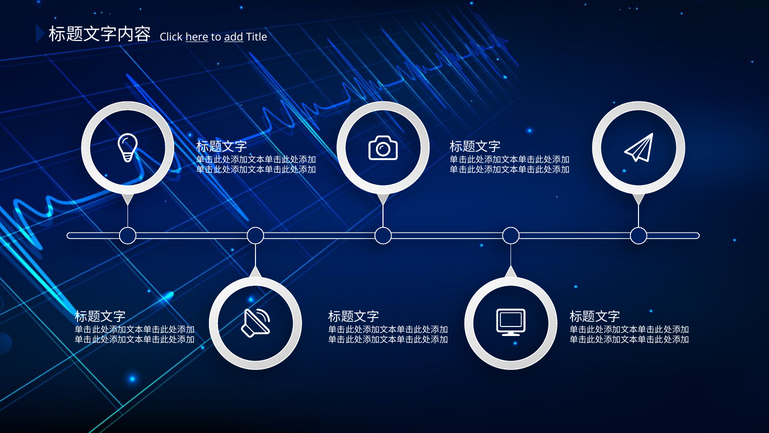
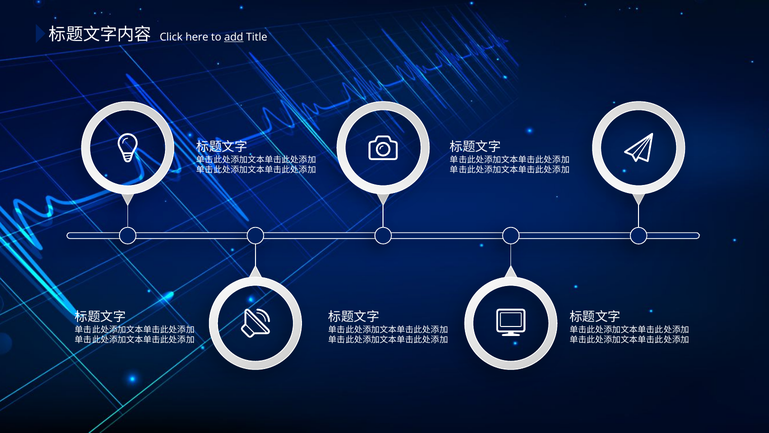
here underline: present -> none
